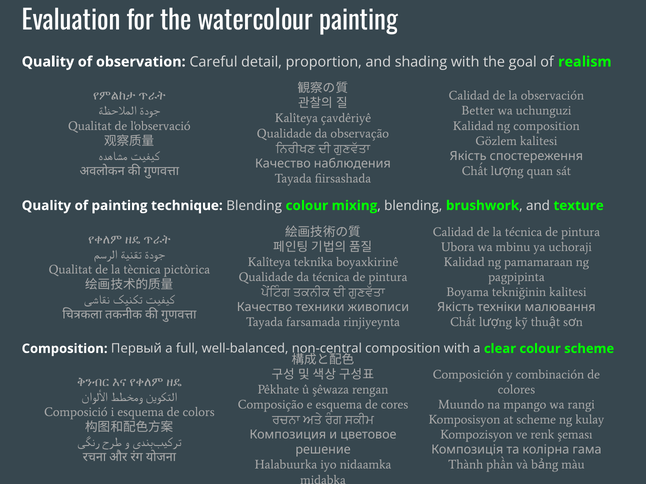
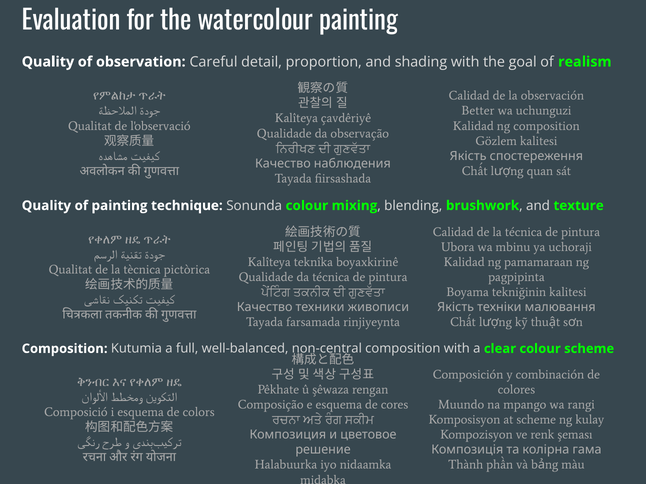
technique Blending: Blending -> Sonunda
Первый: Первый -> Kutumia
